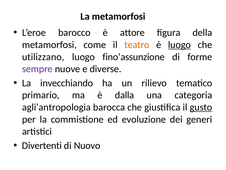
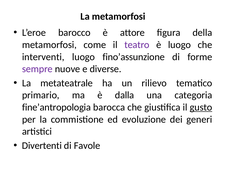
teatro colour: orange -> purple
luogo at (179, 45) underline: present -> none
utilizzano: utilizzano -> interventi
invecchiando: invecchiando -> metateatrale
agli’antropologia: agli’antropologia -> fine’antropologia
Nuovo: Nuovo -> Favole
